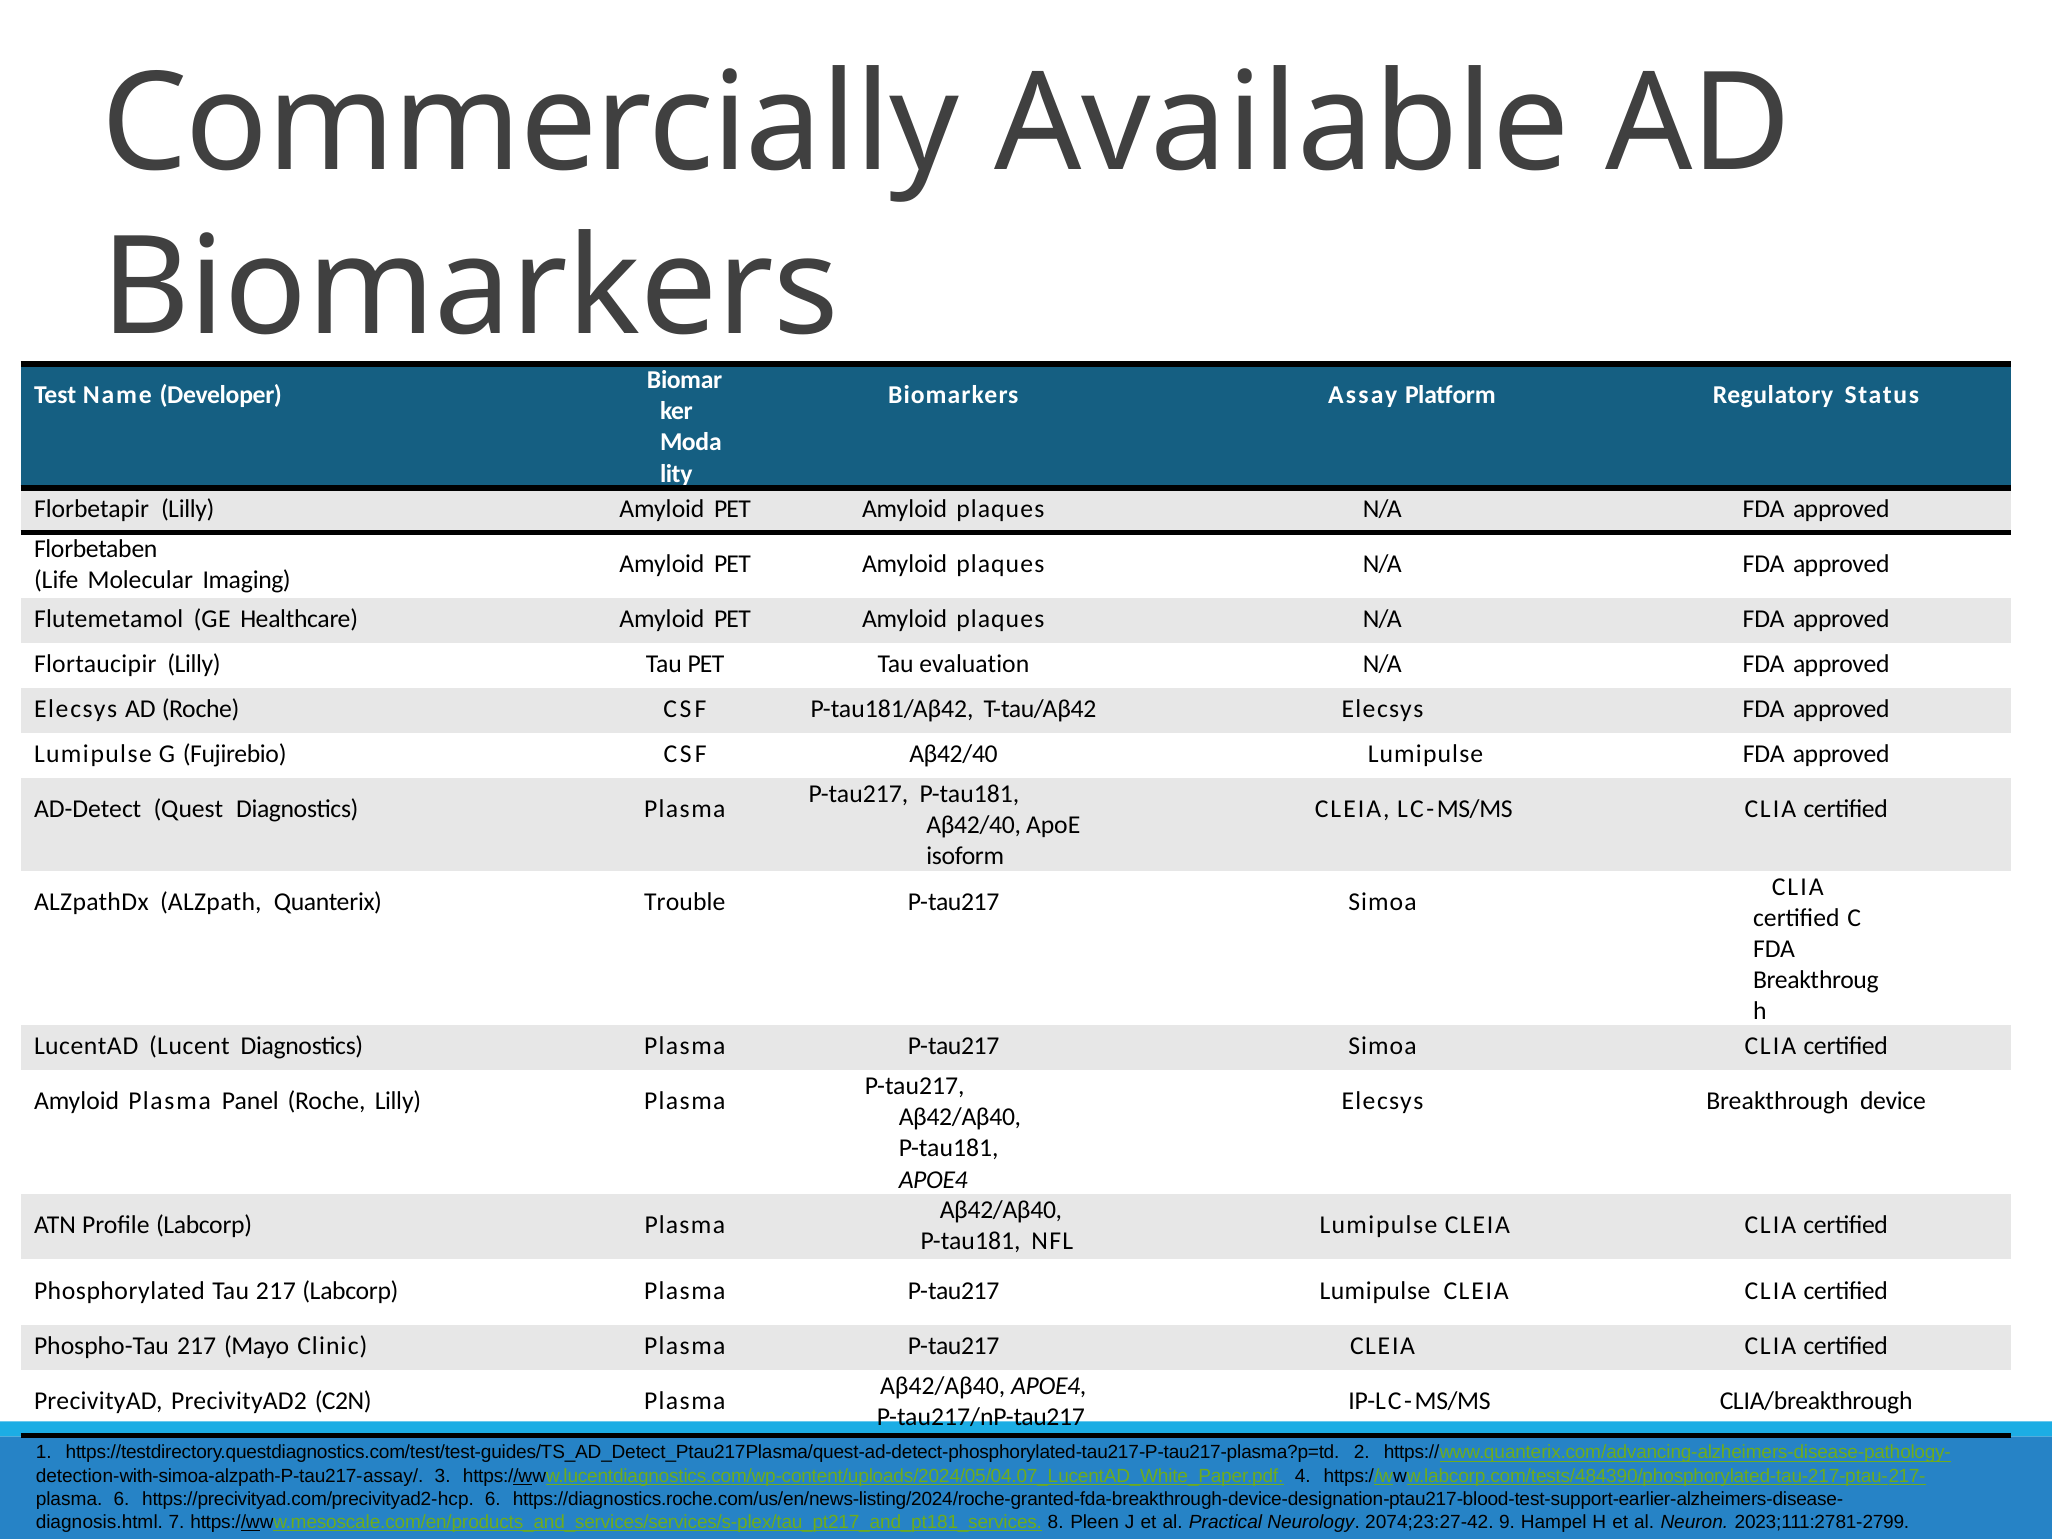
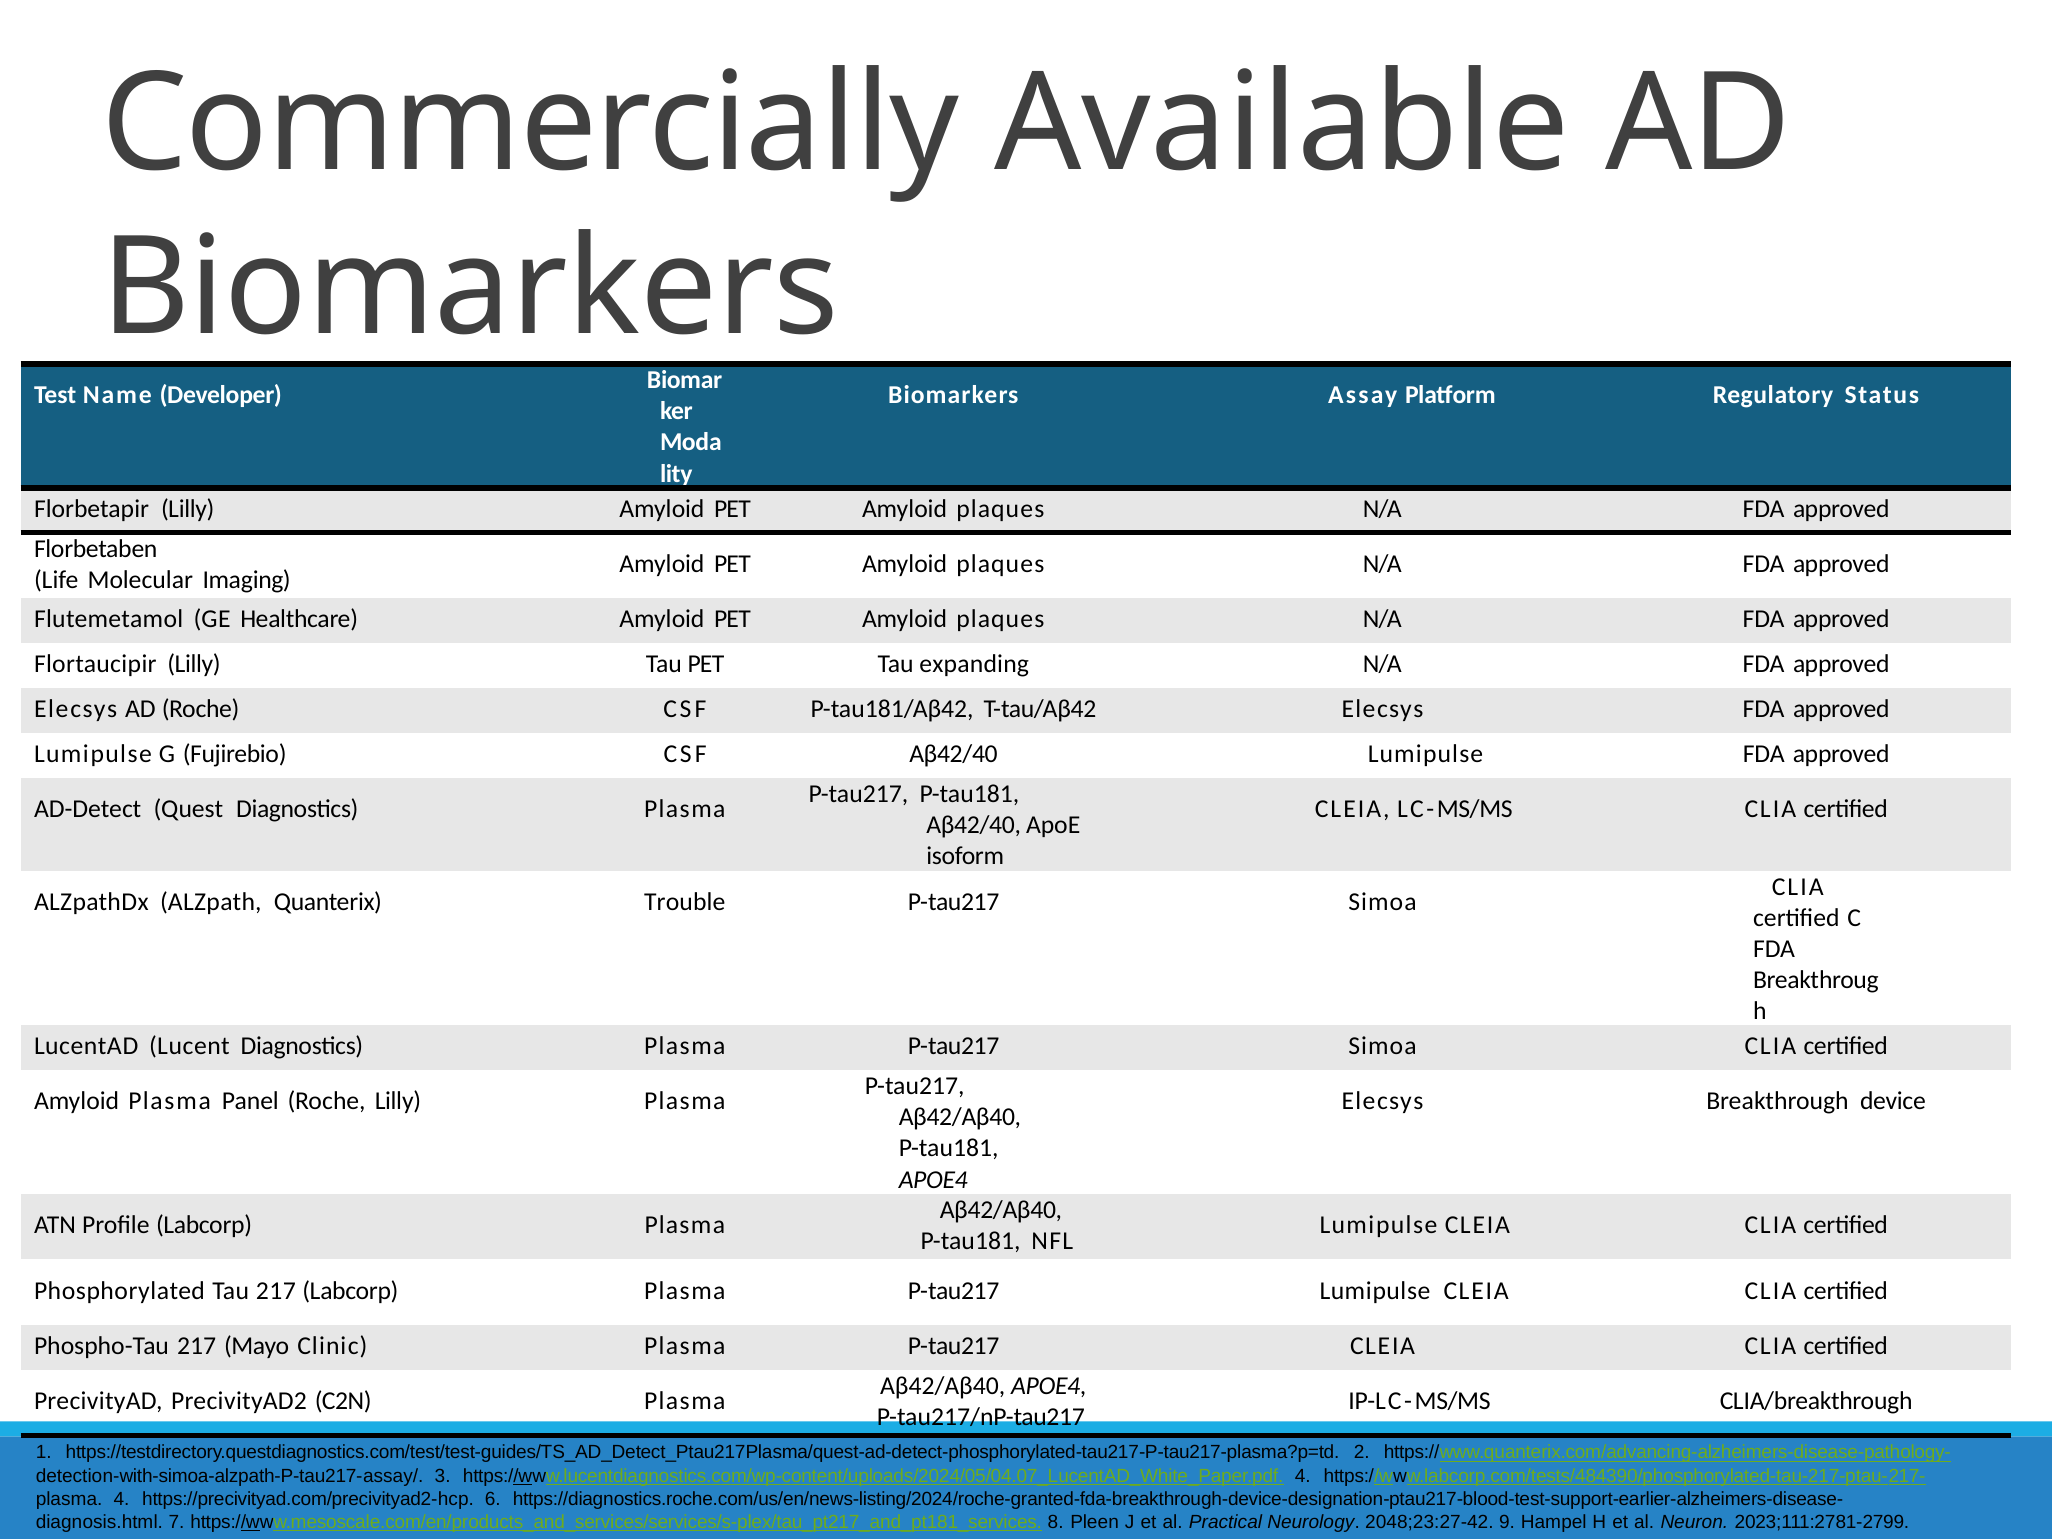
evaluation: evaluation -> expanding
plasma 6: 6 -> 4
2074;23:27-42: 2074;23:27-42 -> 2048;23:27-42
